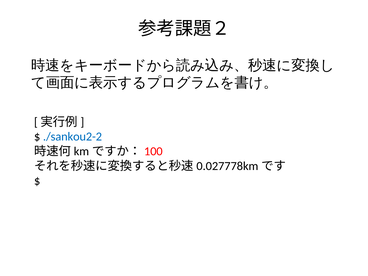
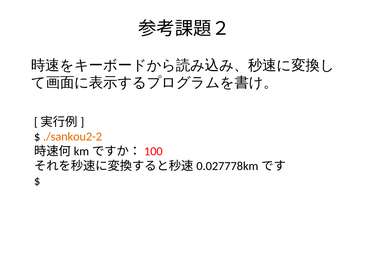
./sankou2-2 colour: blue -> orange
